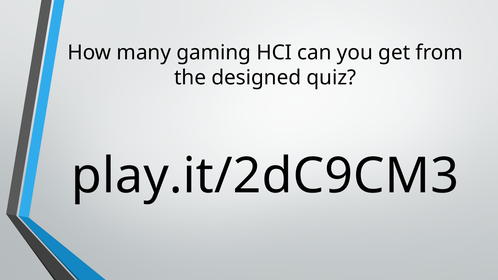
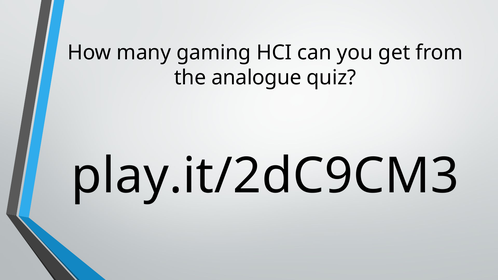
designed: designed -> analogue
